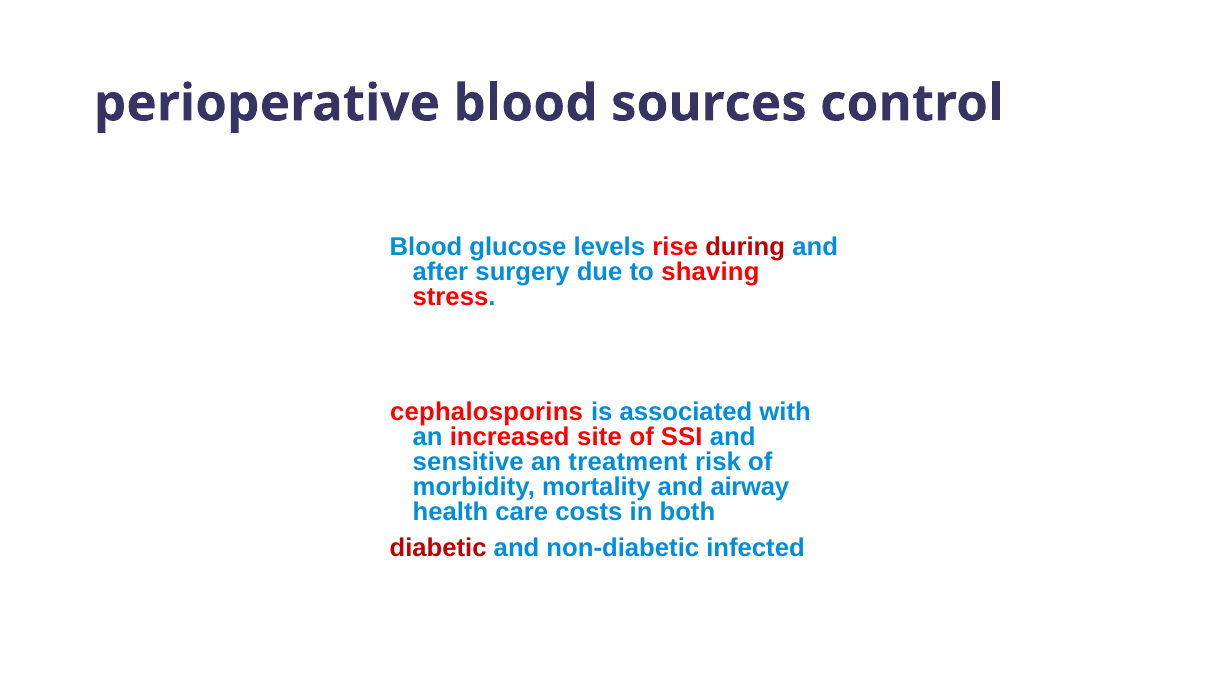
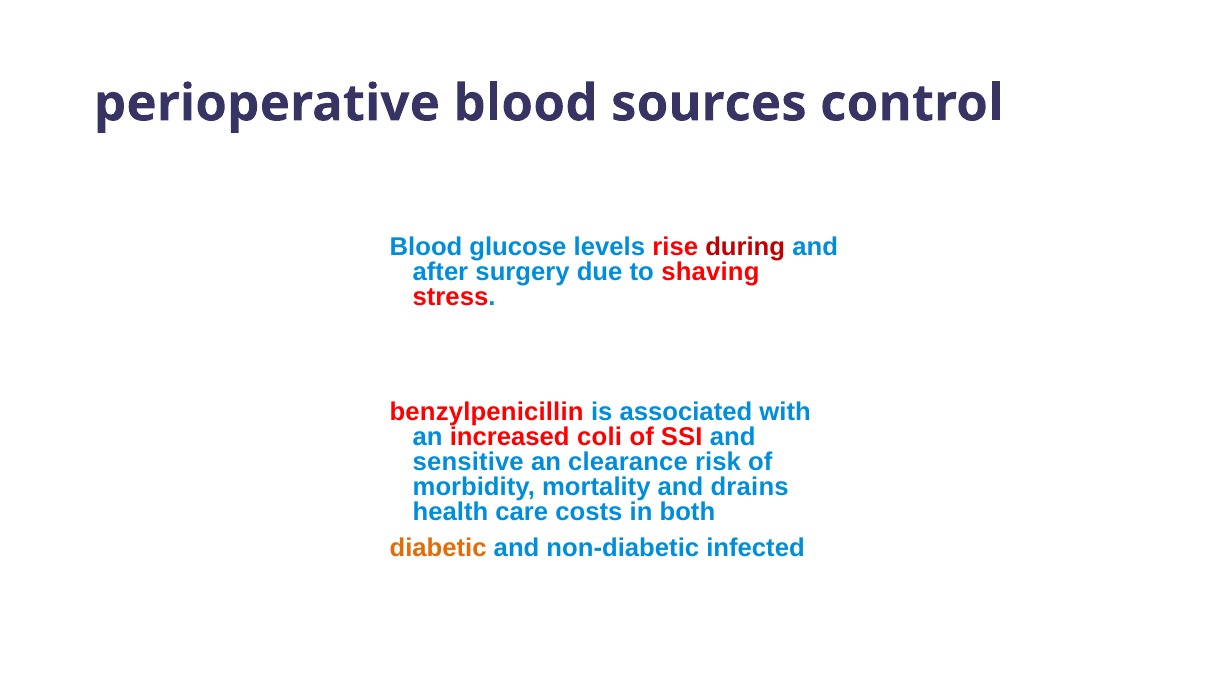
cephalosporins: cephalosporins -> benzylpenicillin
site: site -> coli
treatment: treatment -> clearance
airway: airway -> drains
diabetic colour: red -> orange
